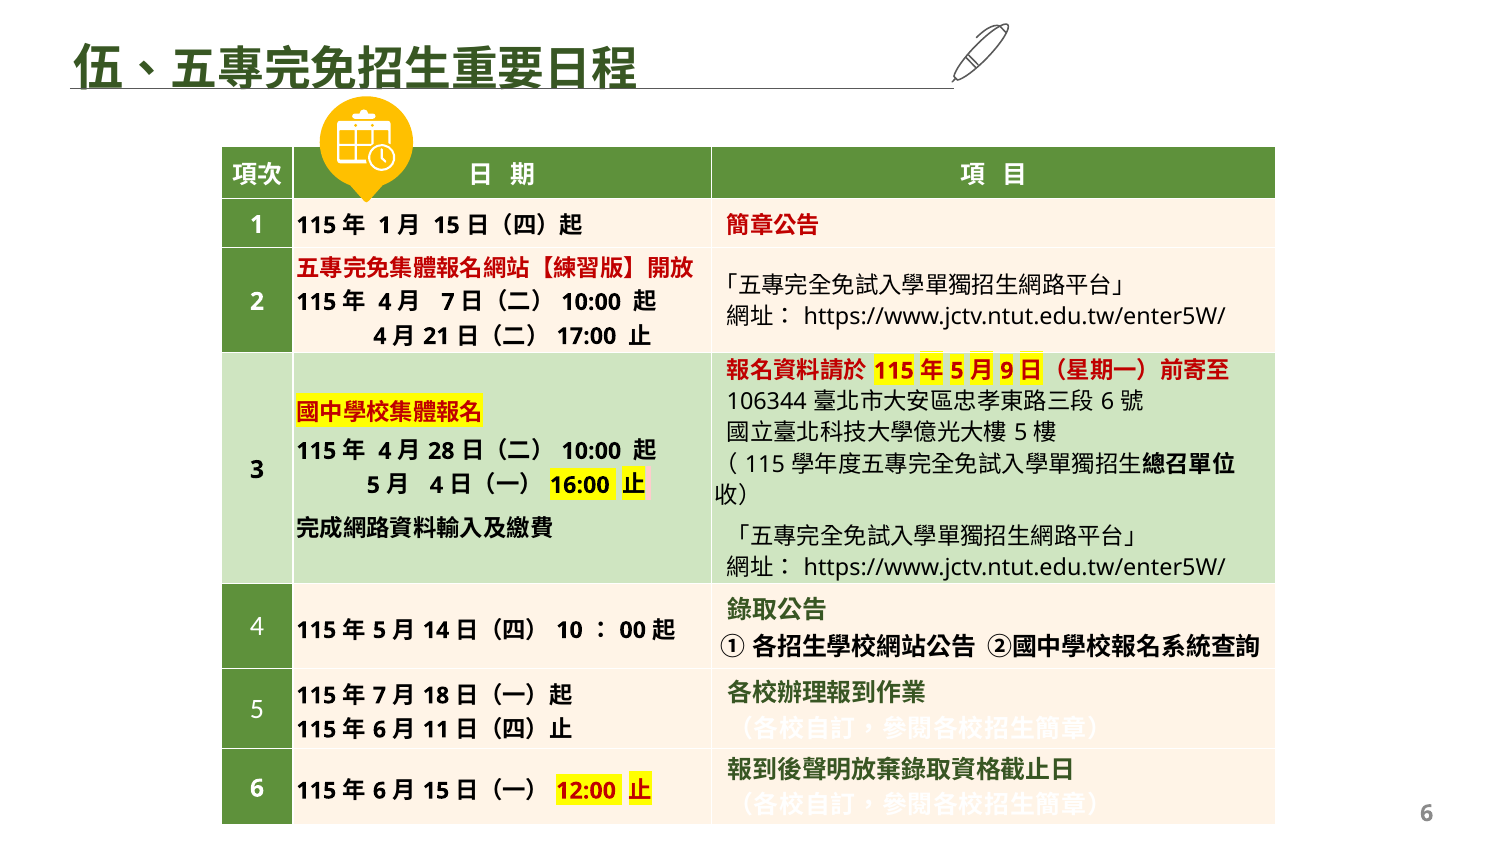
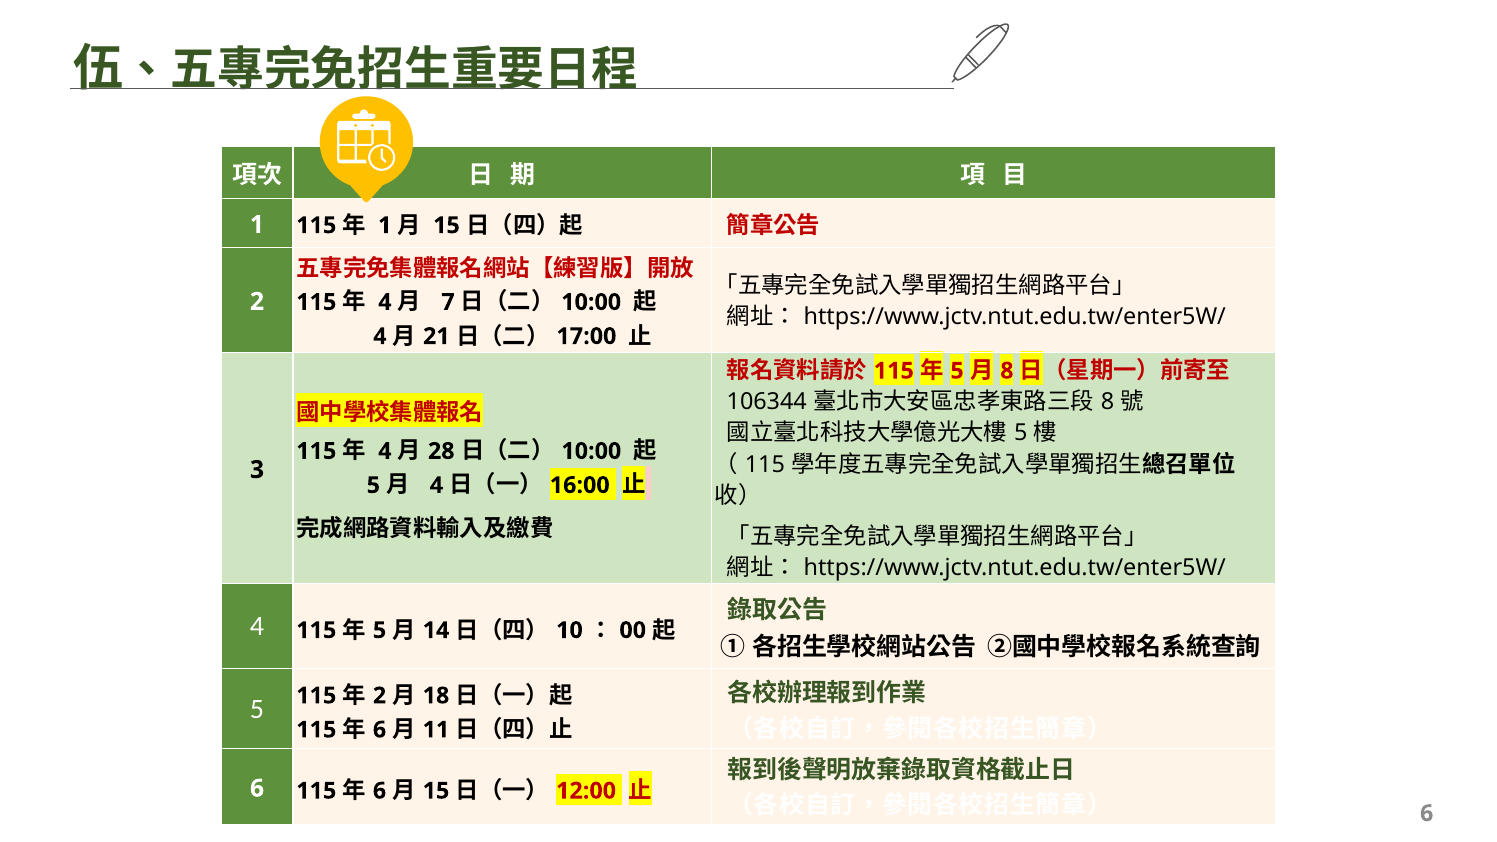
9 at (1007, 371): 9 -> 8
6 at (1108, 402): 6 -> 8
7 at (380, 696): 7 -> 2
